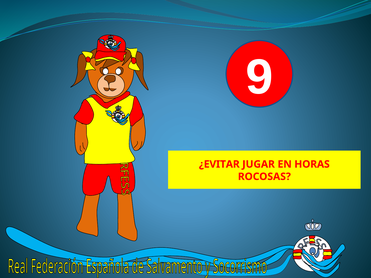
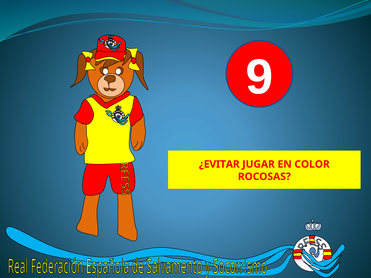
HORAS: HORAS -> COLOR
